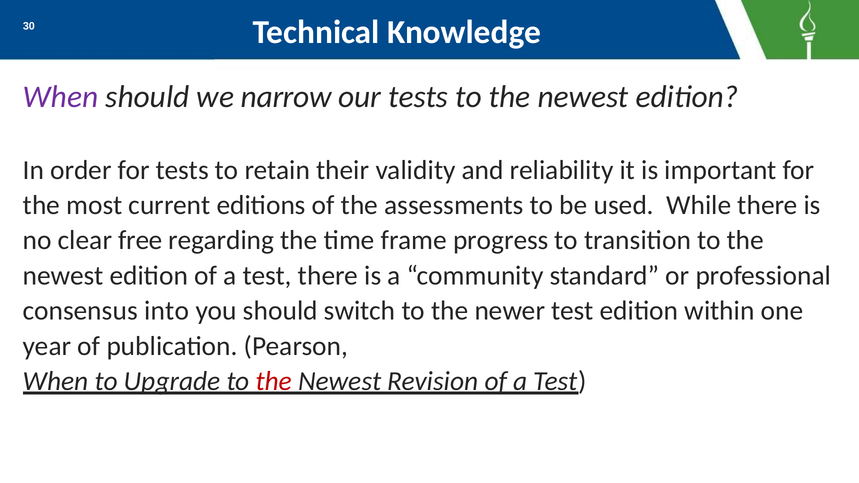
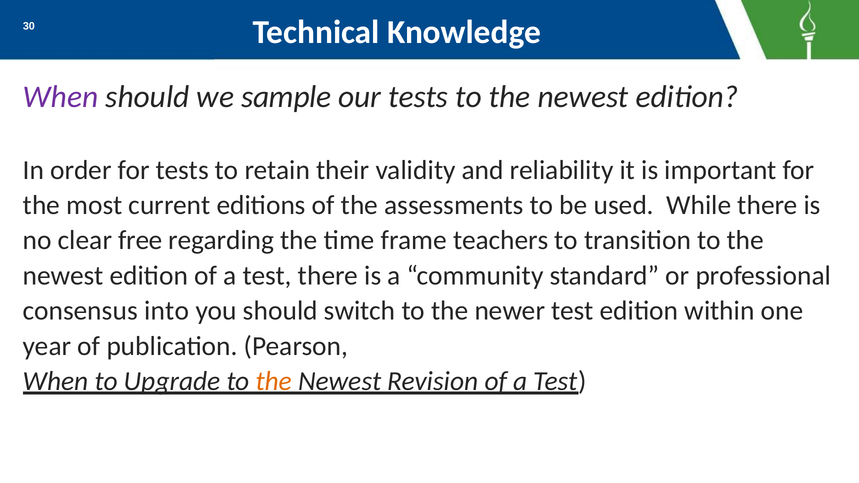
narrow: narrow -> sample
progress: progress -> teachers
the at (274, 381) colour: red -> orange
